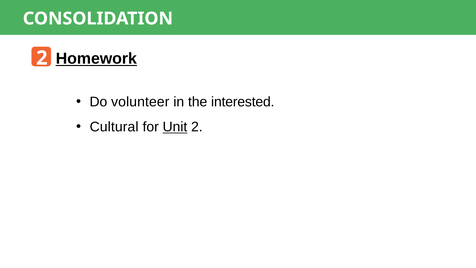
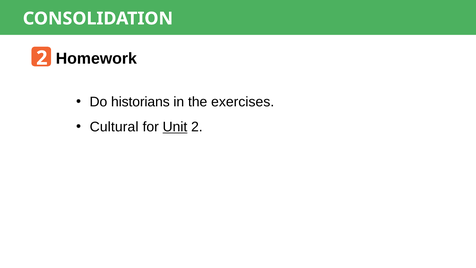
Homework underline: present -> none
volunteer: volunteer -> historians
interested: interested -> exercises
